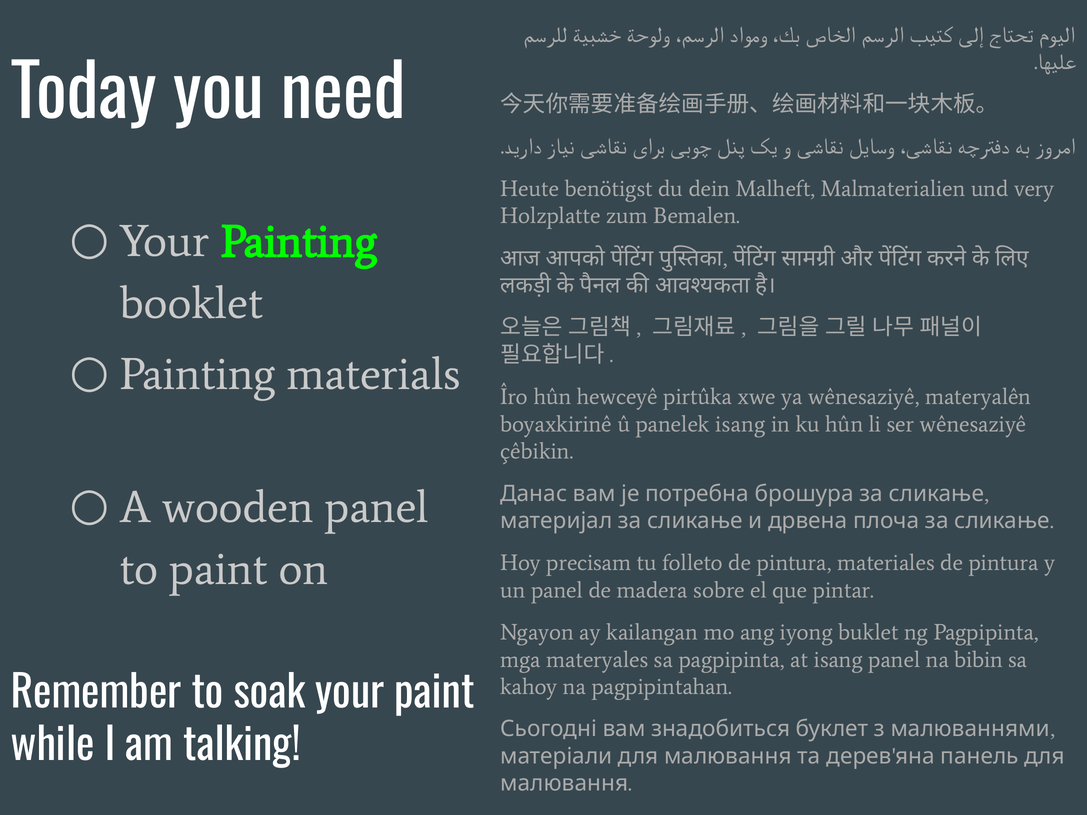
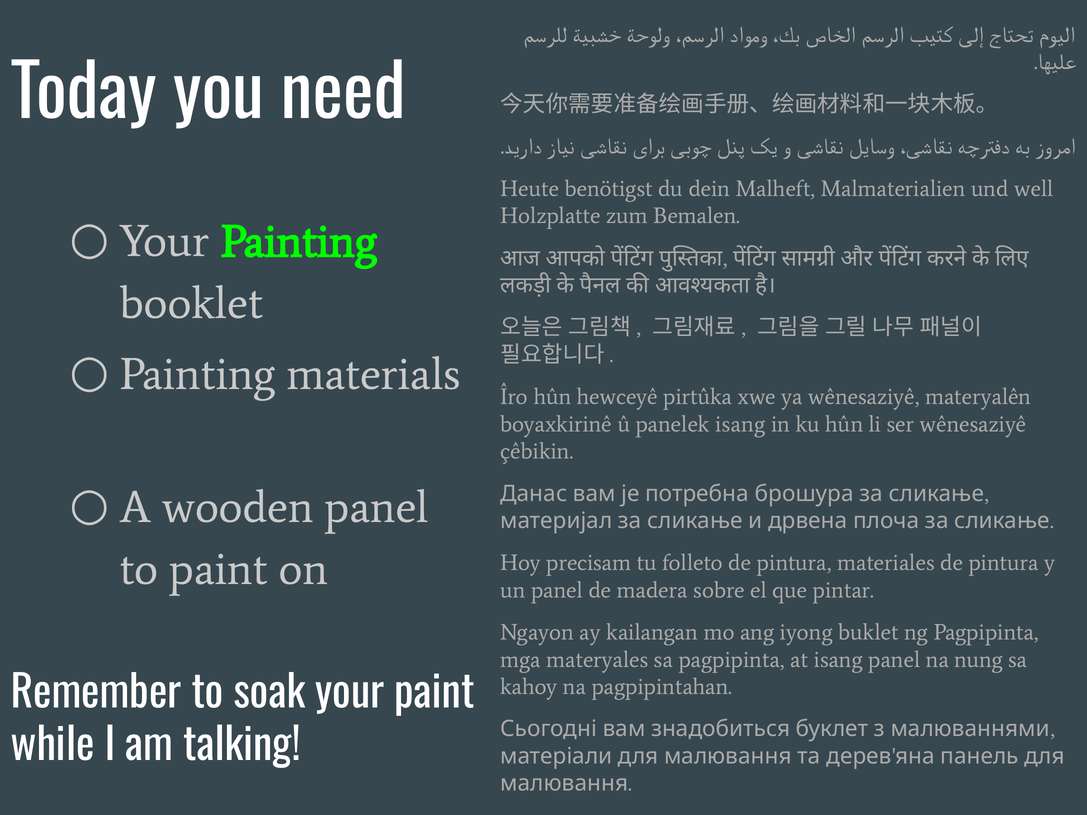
very: very -> well
bibin: bibin -> nung
